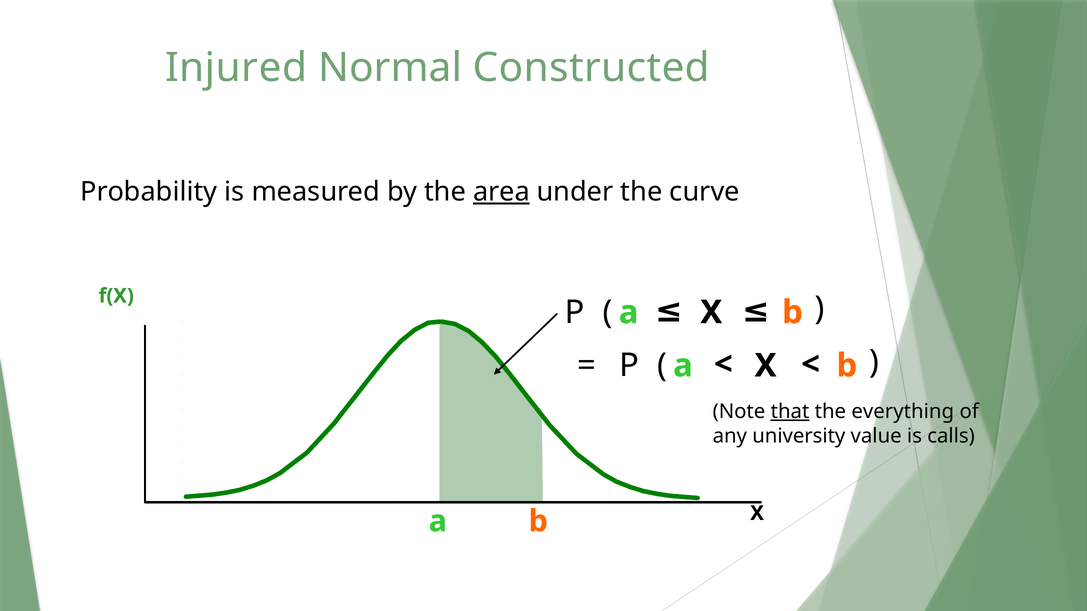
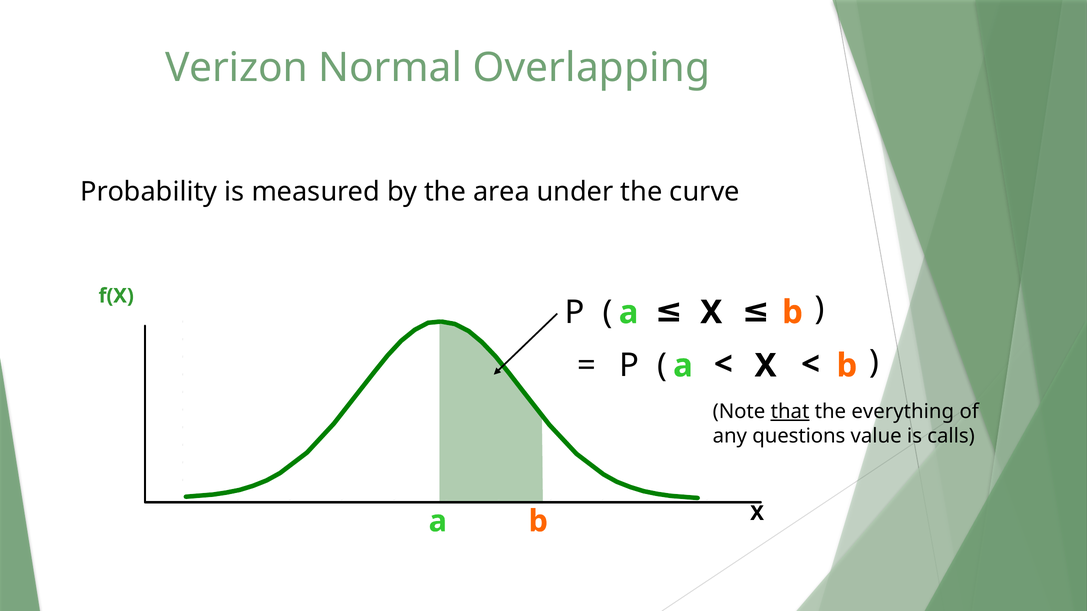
Injured: Injured -> Verizon
Constructed: Constructed -> Overlapping
area underline: present -> none
university: university -> questions
